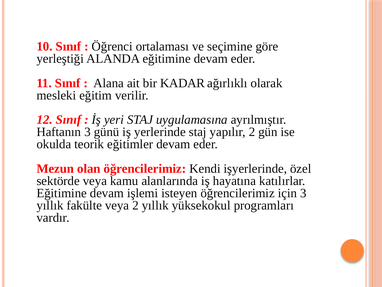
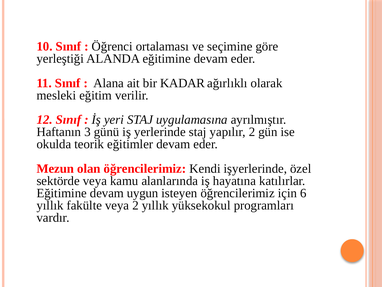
işlemi: işlemi -> uygun
için 3: 3 -> 6
